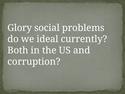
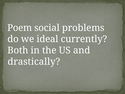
Glory: Glory -> Poem
corruption: corruption -> drastically
